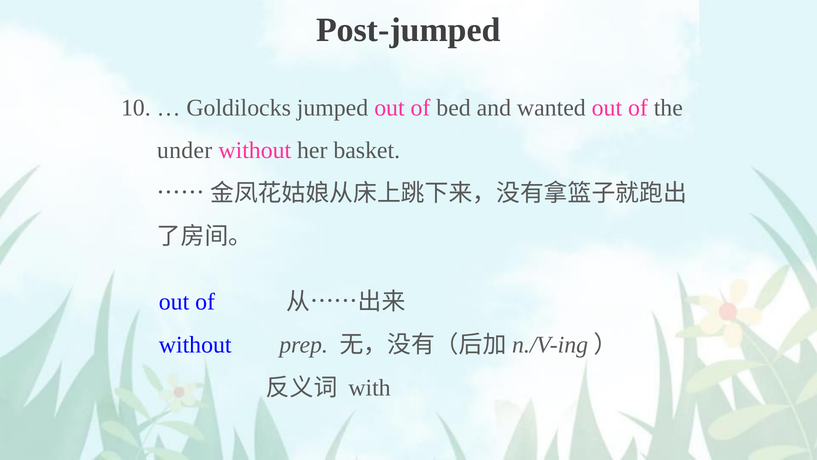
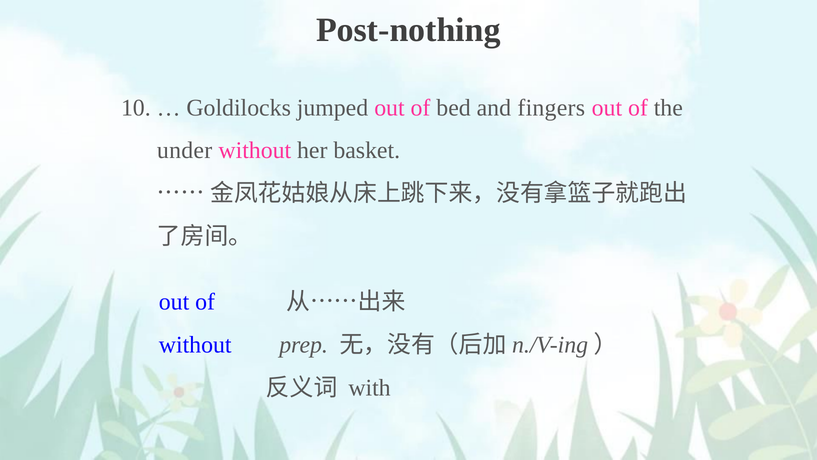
Post-jumped: Post-jumped -> Post-nothing
wanted: wanted -> fingers
